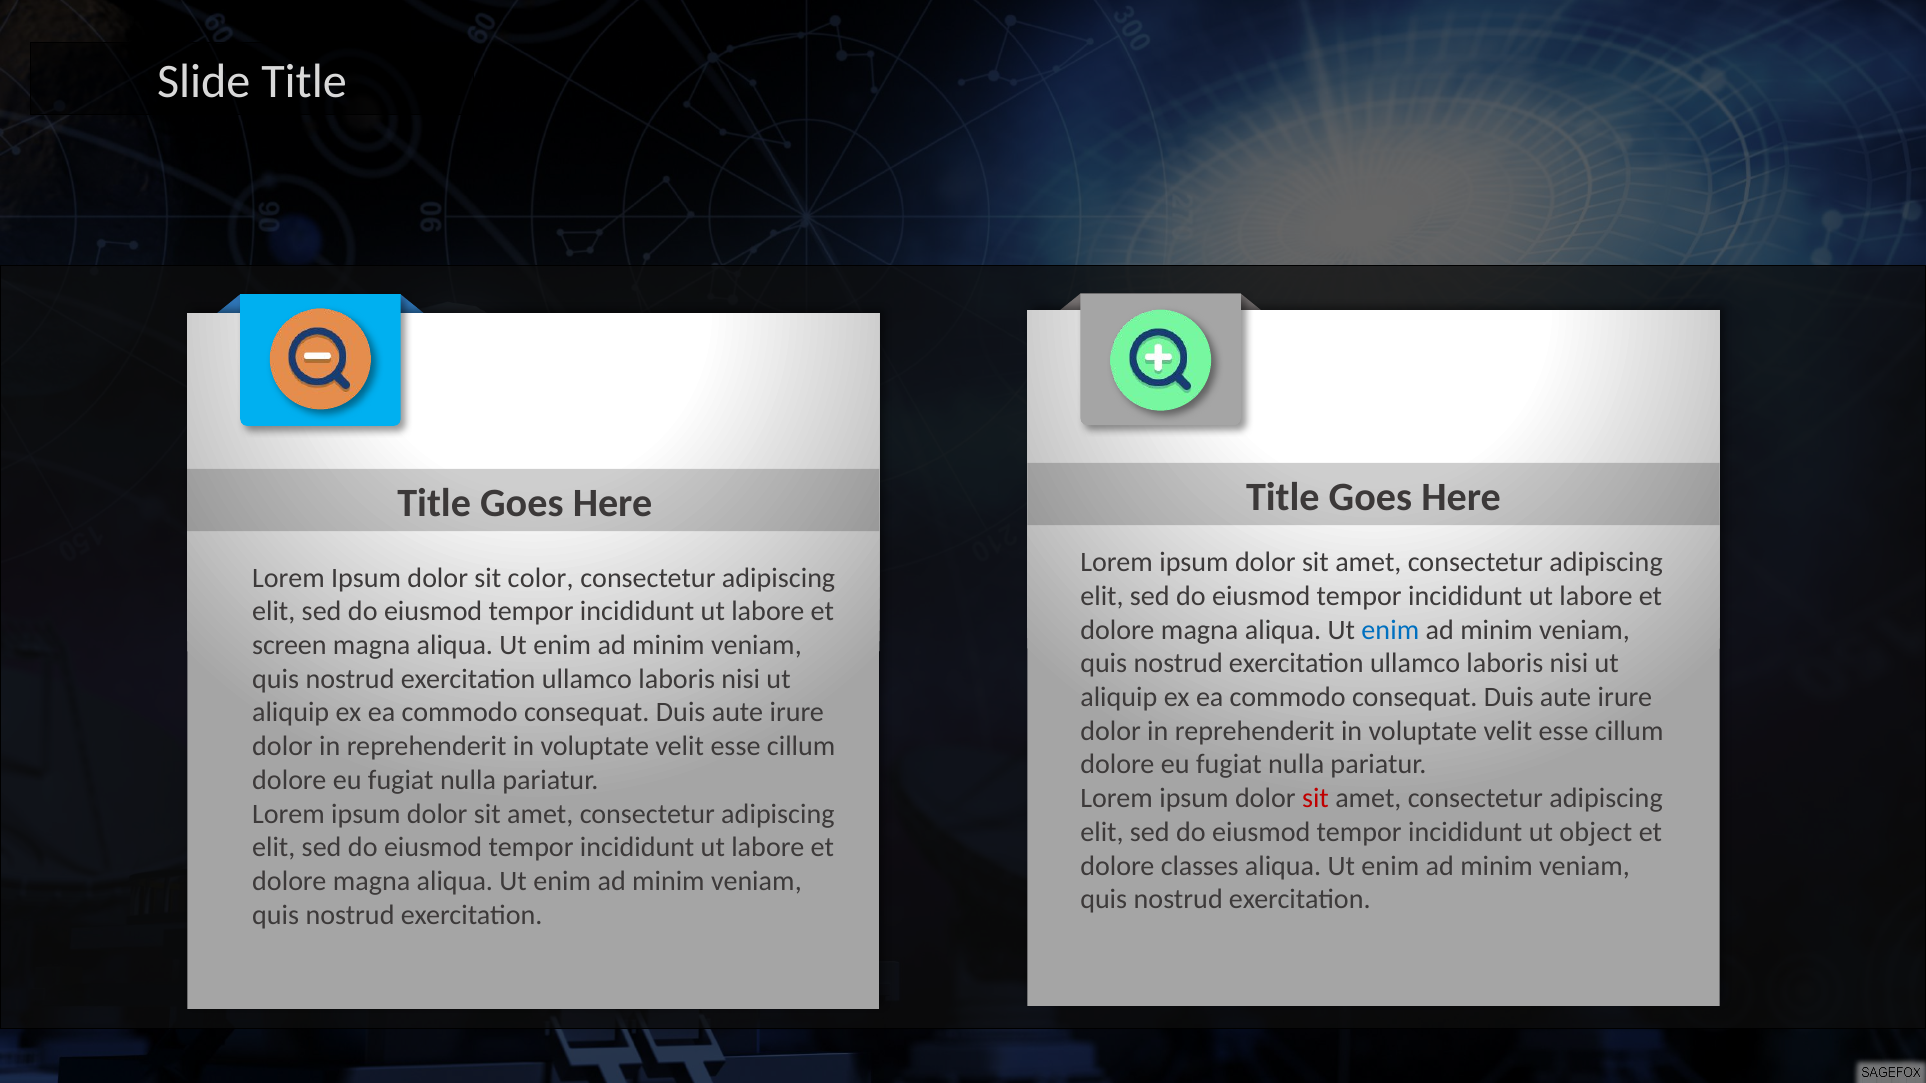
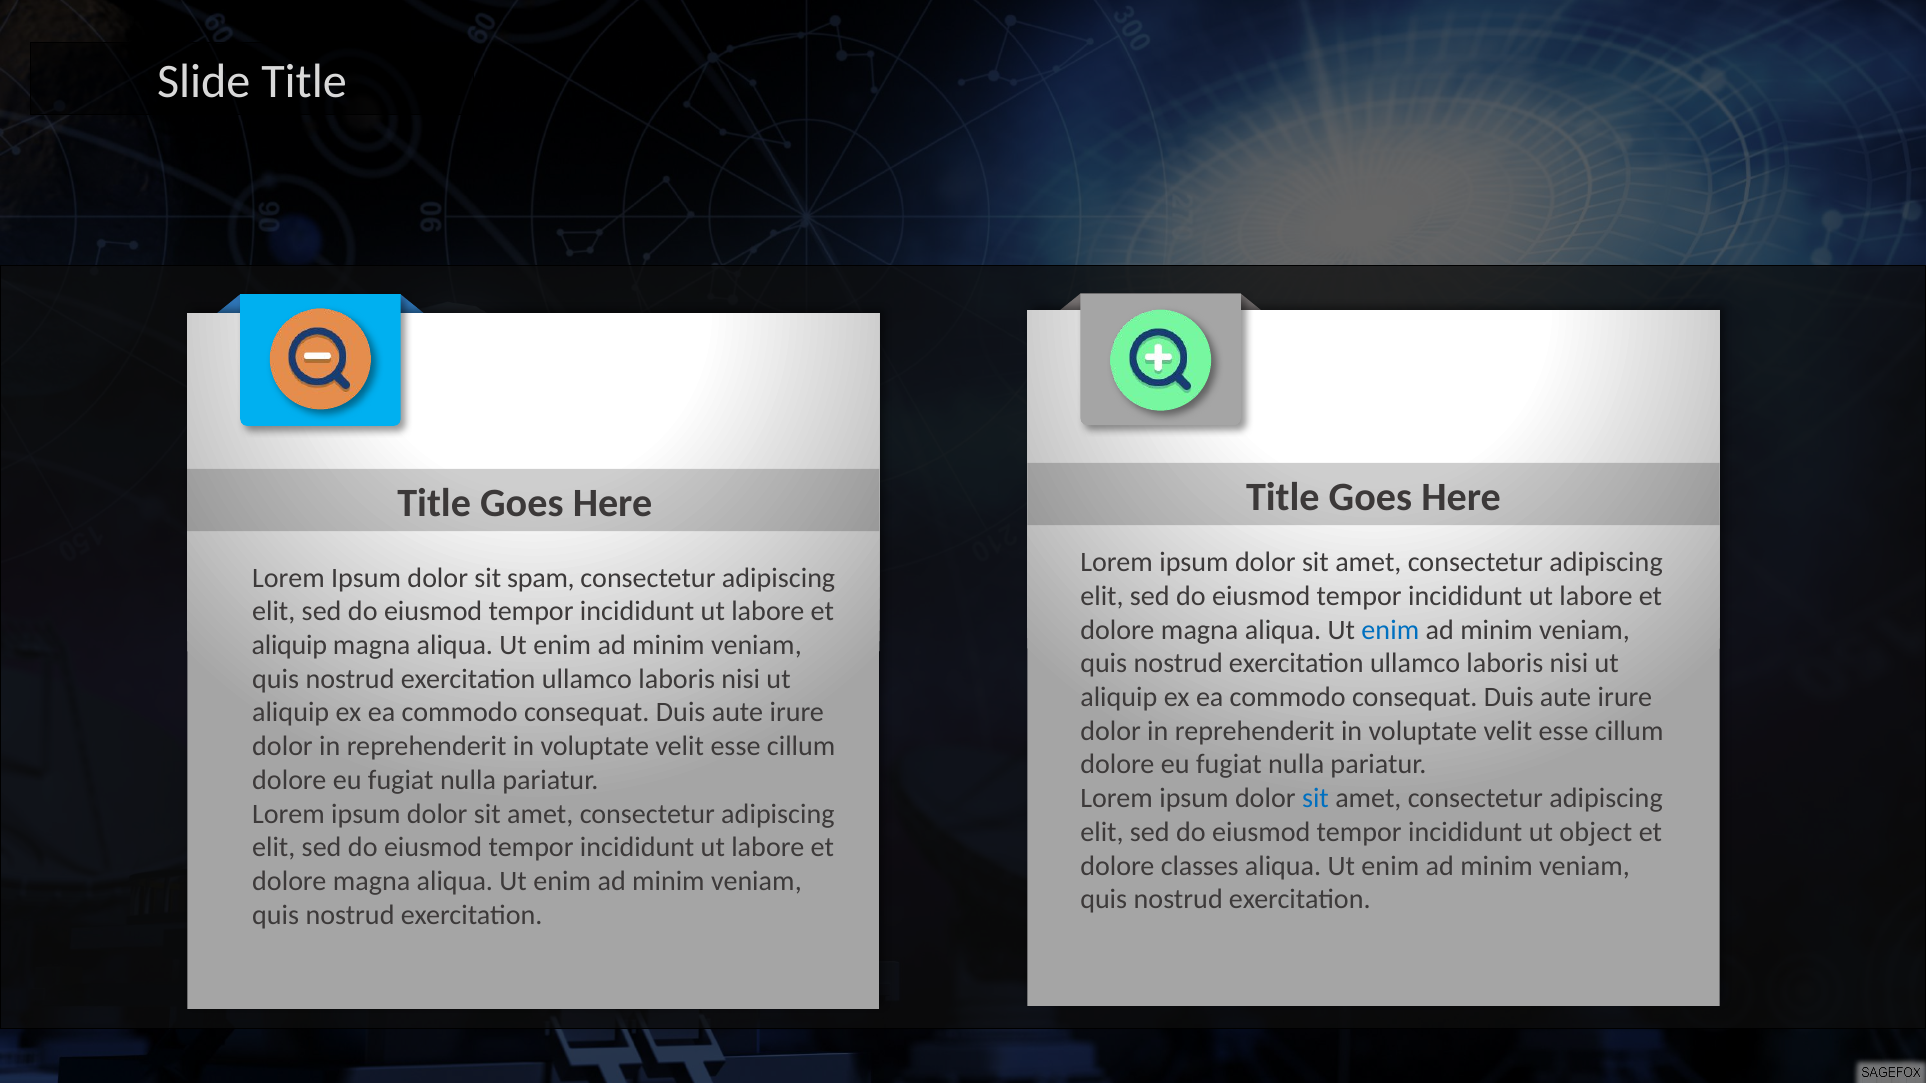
color: color -> spam
screen at (289, 645): screen -> aliquip
sit at (1315, 799) colour: red -> blue
